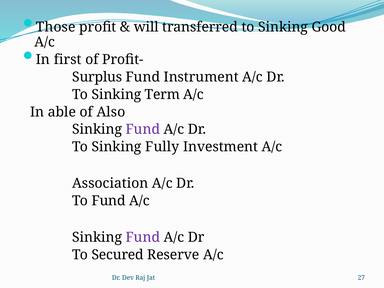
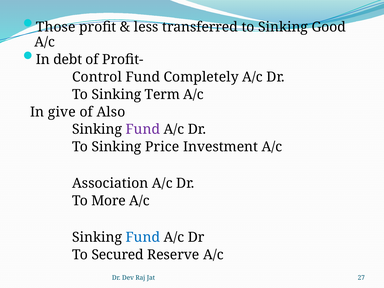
will: will -> less
first: first -> debt
Surplus: Surplus -> Control
Instrument: Instrument -> Completely
able: able -> give
Fully: Fully -> Price
To Fund: Fund -> More
Fund at (143, 237) colour: purple -> blue
